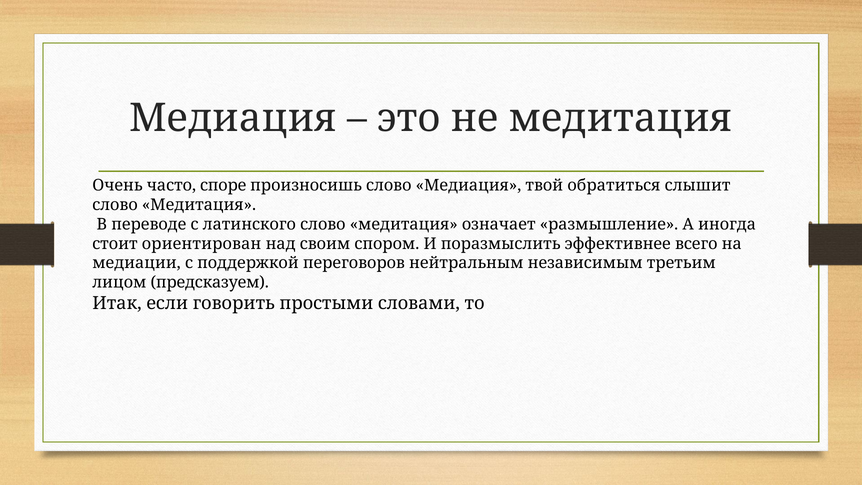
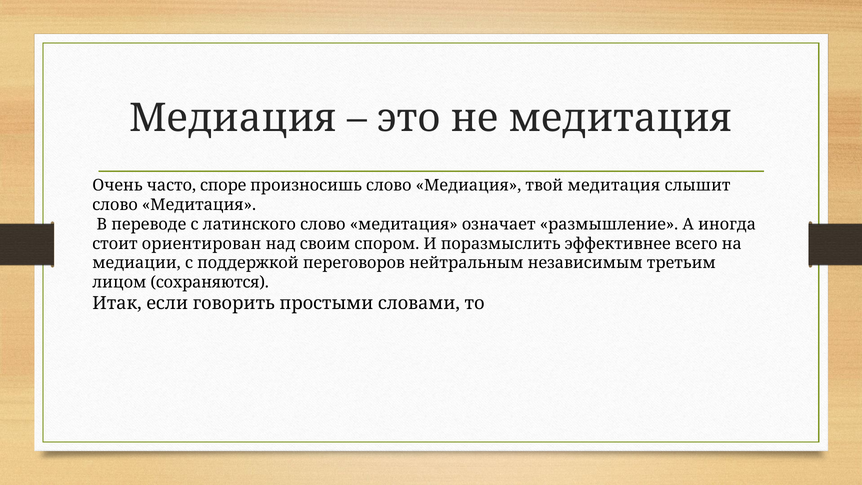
твой обратиться: обратиться -> медитация
предсказуем: предсказуем -> сохраняются
